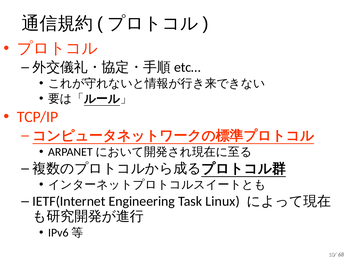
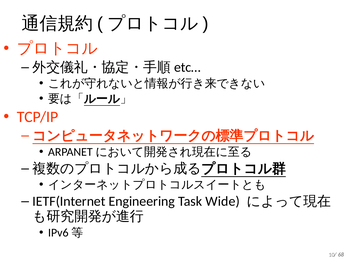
Linux: Linux -> Wide
